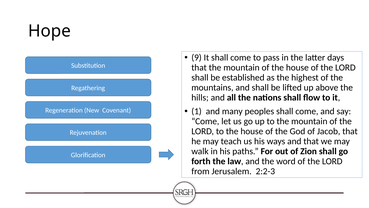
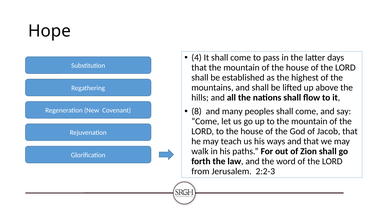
9: 9 -> 4
1: 1 -> 8
